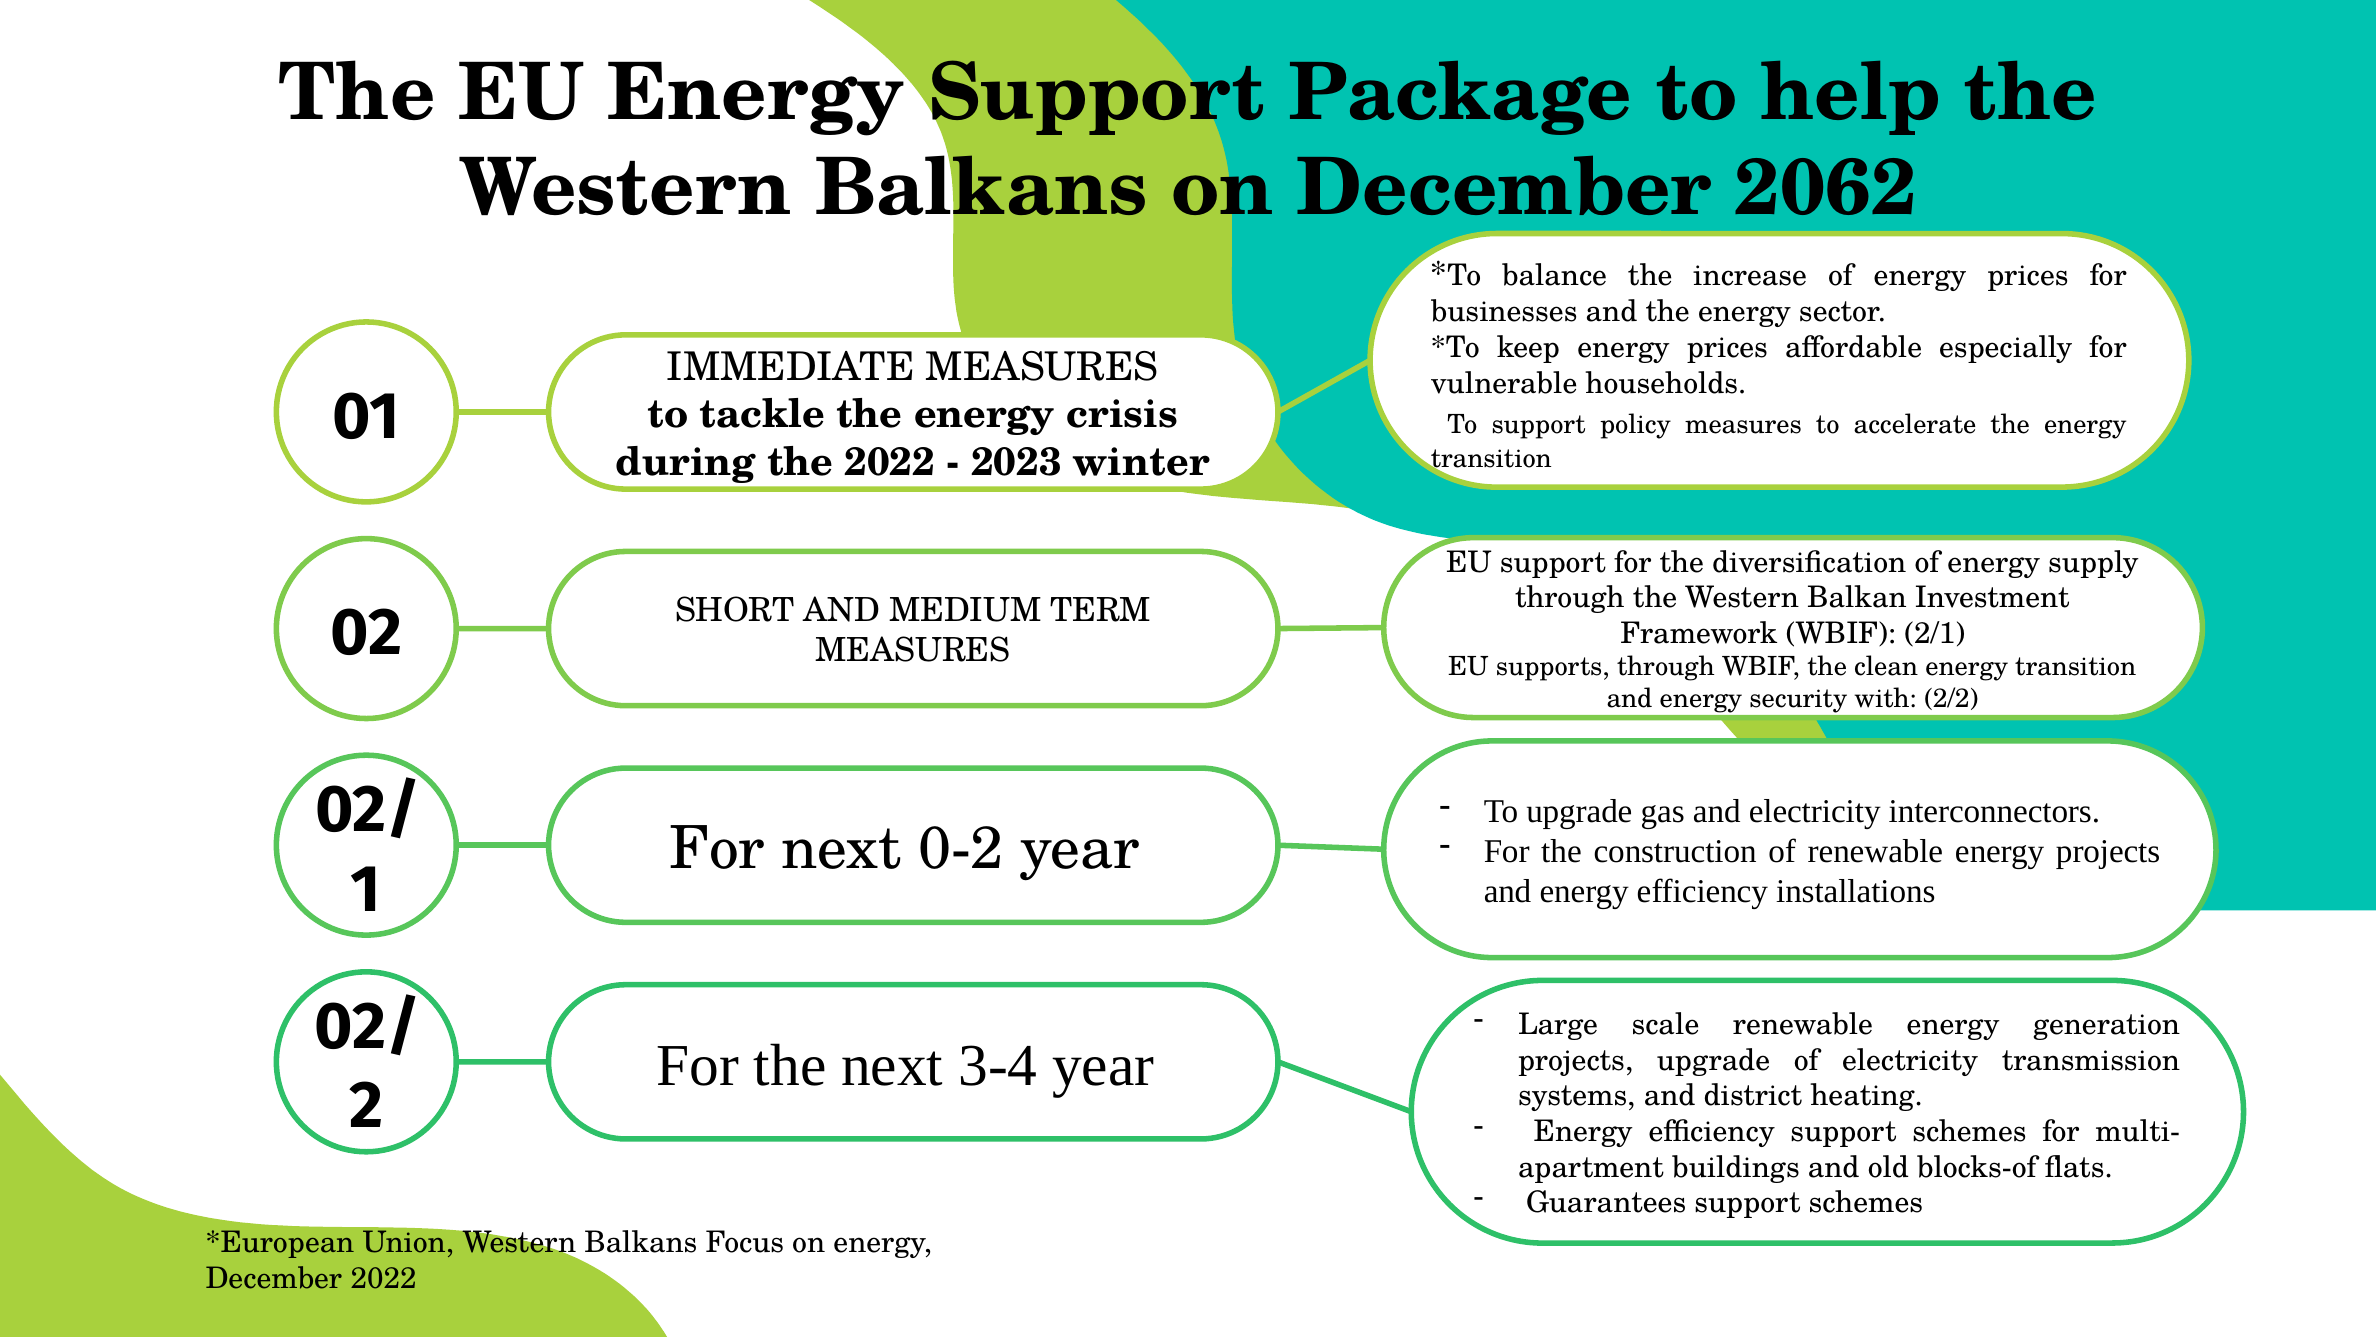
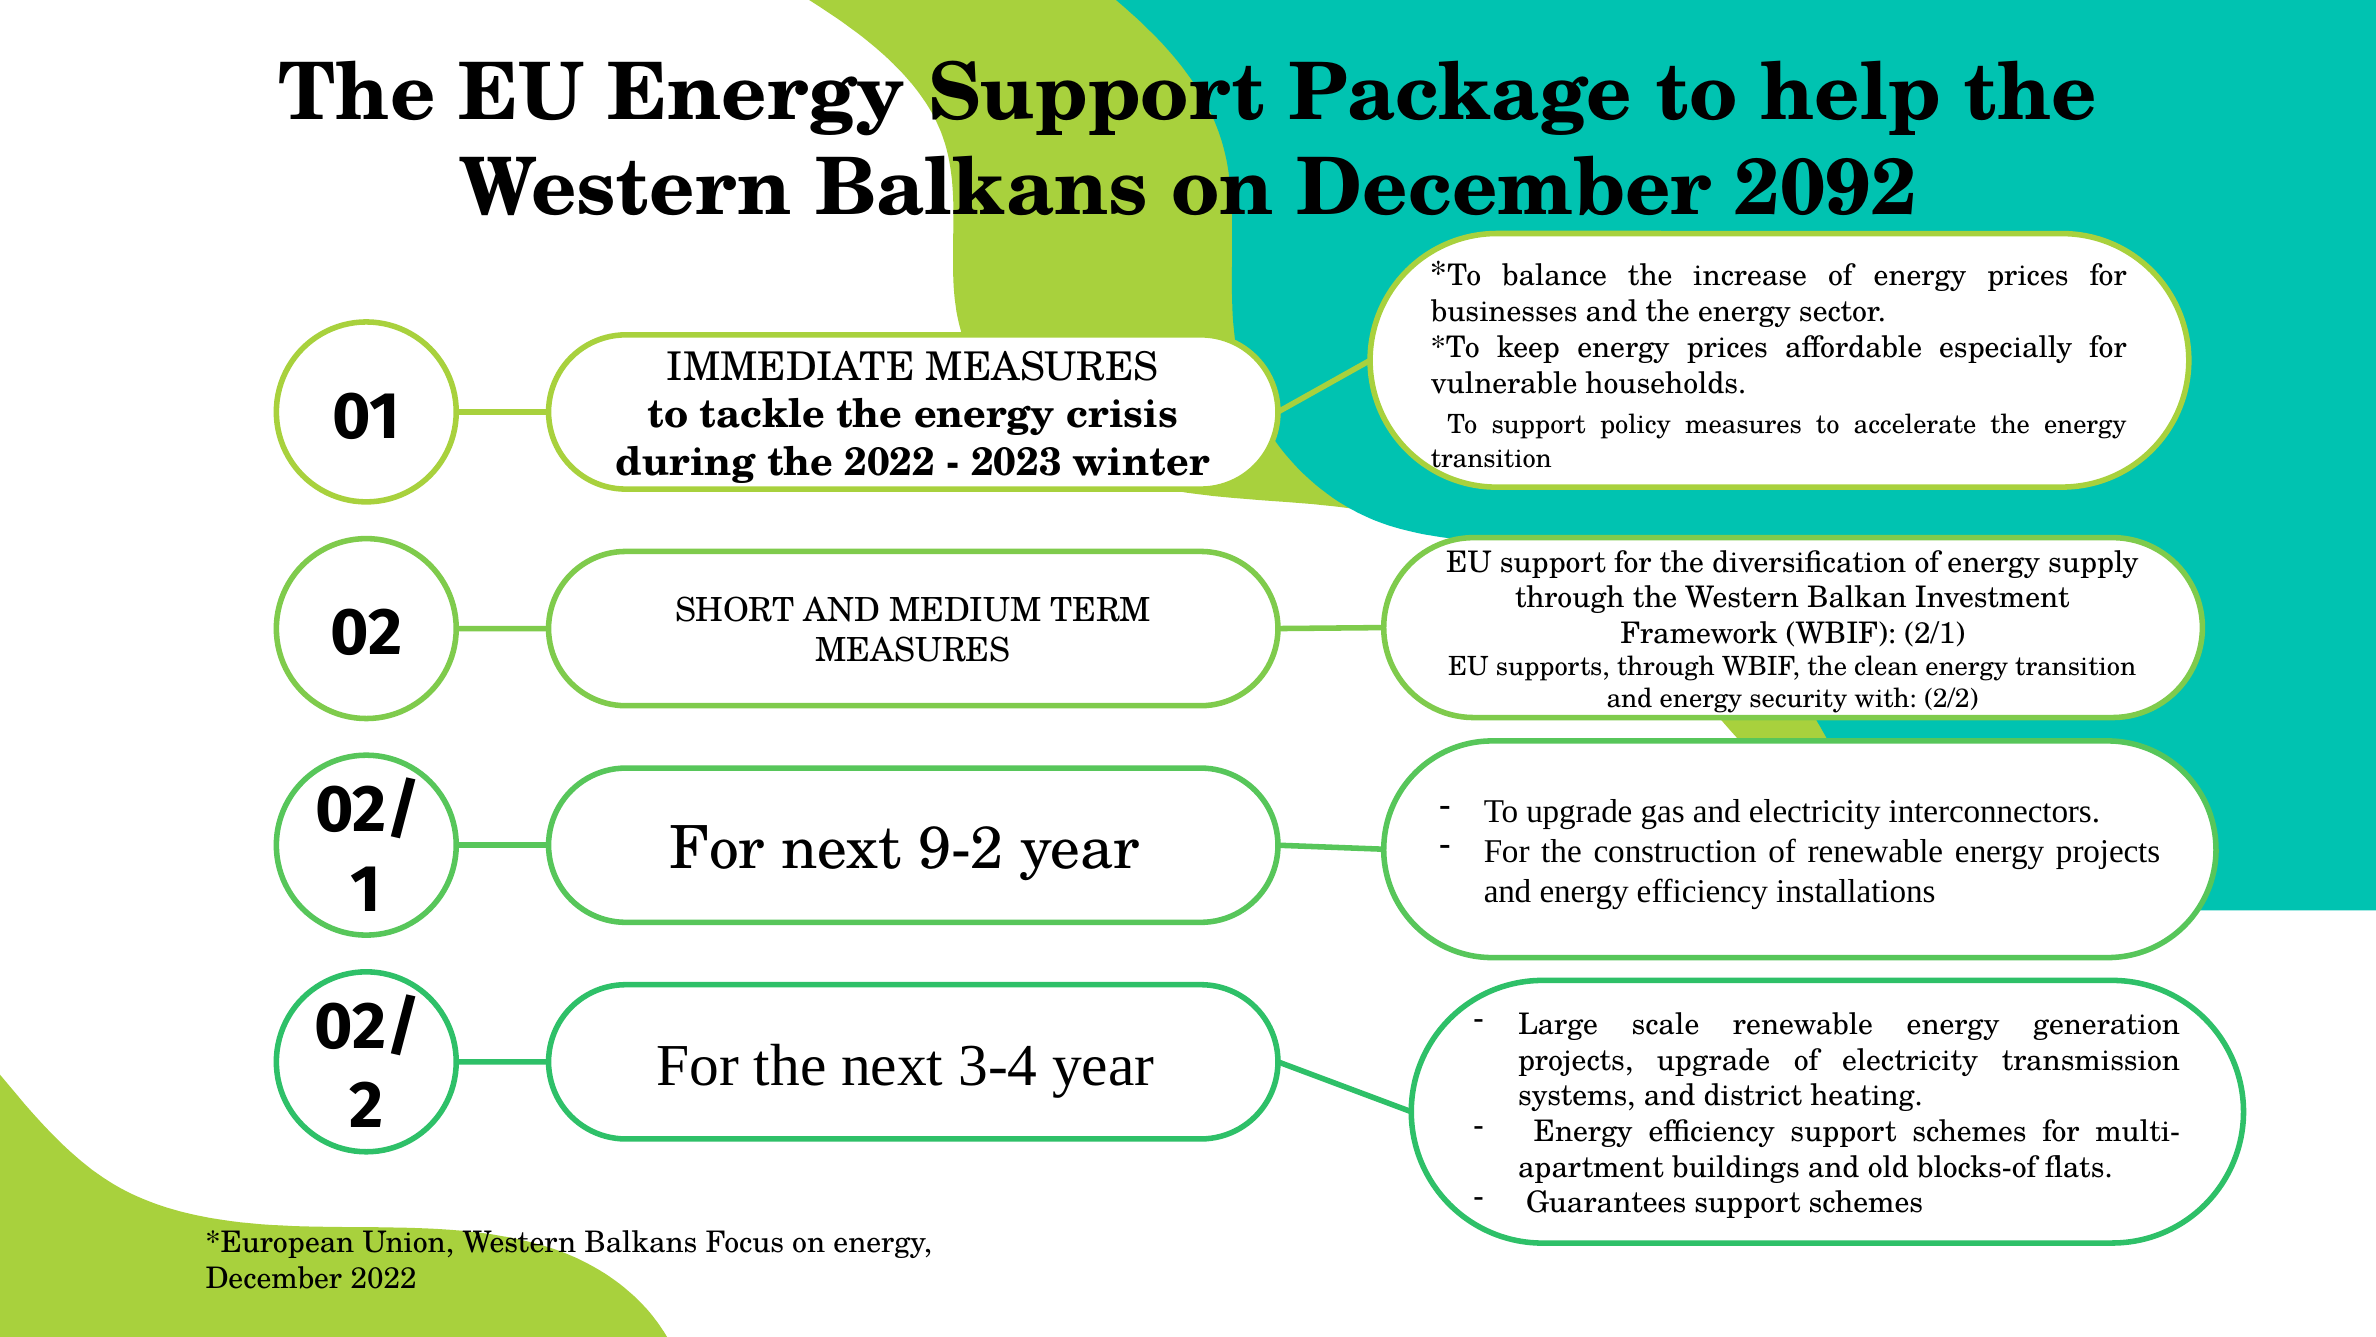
2062: 2062 -> 2092
0-2: 0-2 -> 9-2
